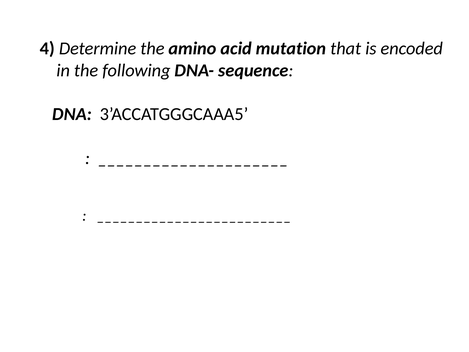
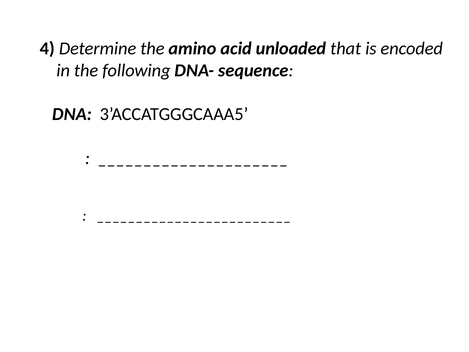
mutation: mutation -> unloaded
